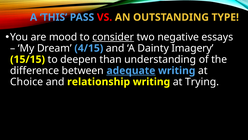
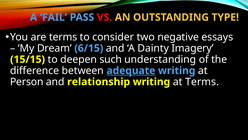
THIS: THIS -> FAIL
are mood: mood -> terms
consider underline: present -> none
4/15: 4/15 -> 6/15
than: than -> such
Choice: Choice -> Person
at Trying: Trying -> Terms
